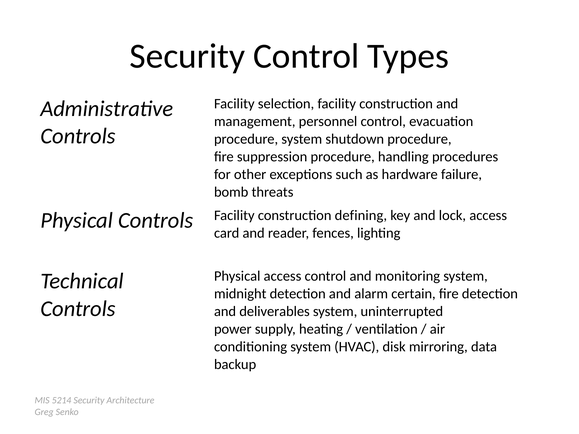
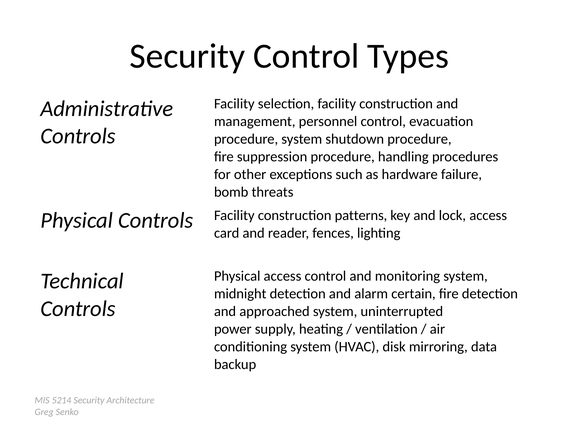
defining: defining -> patterns
deliverables: deliverables -> approached
